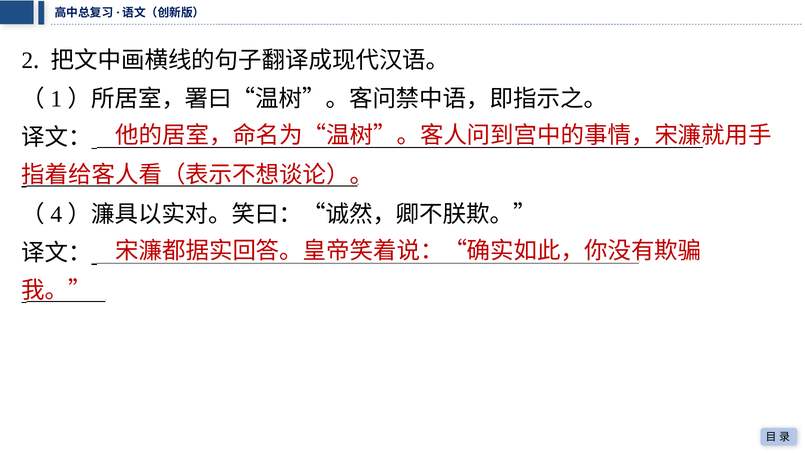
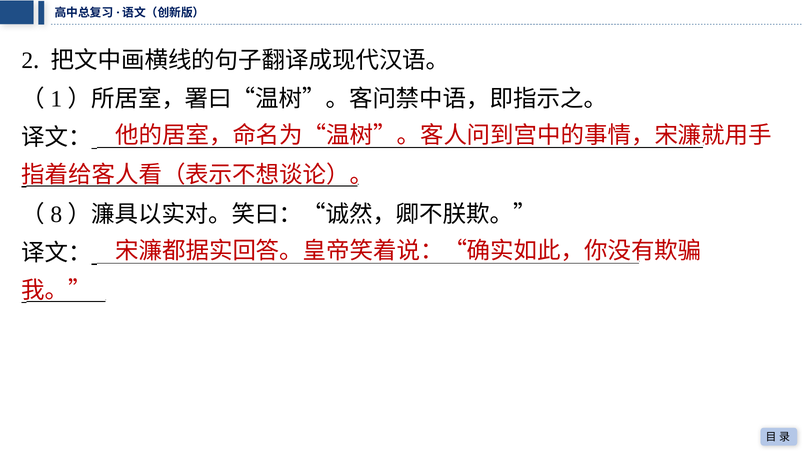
4: 4 -> 8
